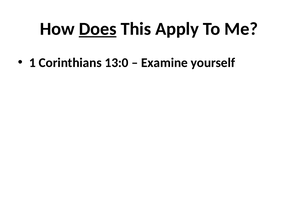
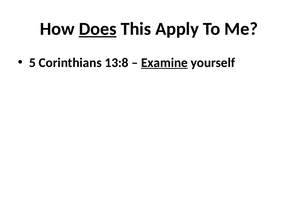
1: 1 -> 5
13:0: 13:0 -> 13:8
Examine underline: none -> present
